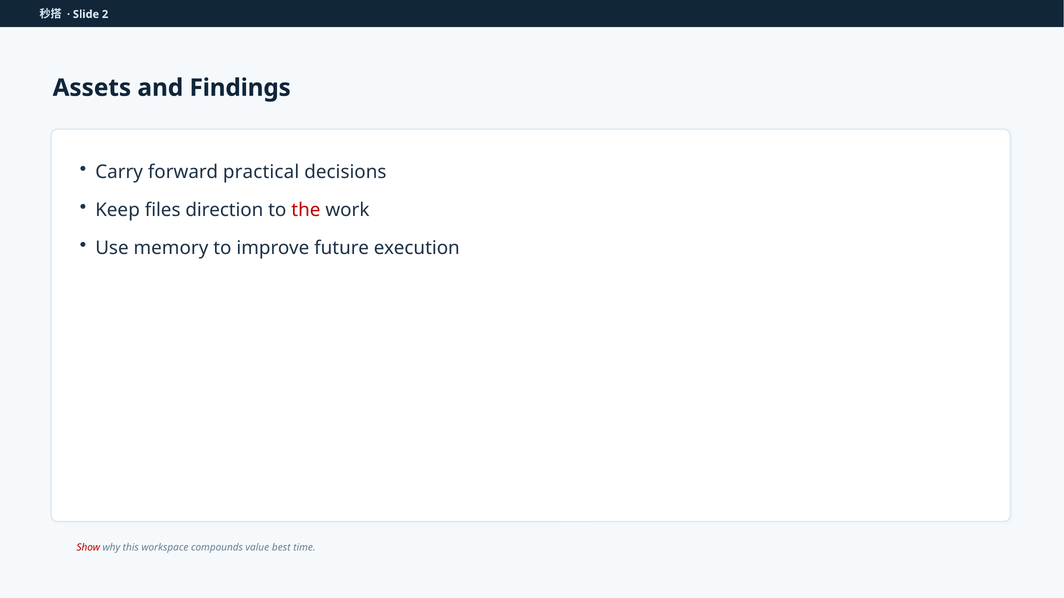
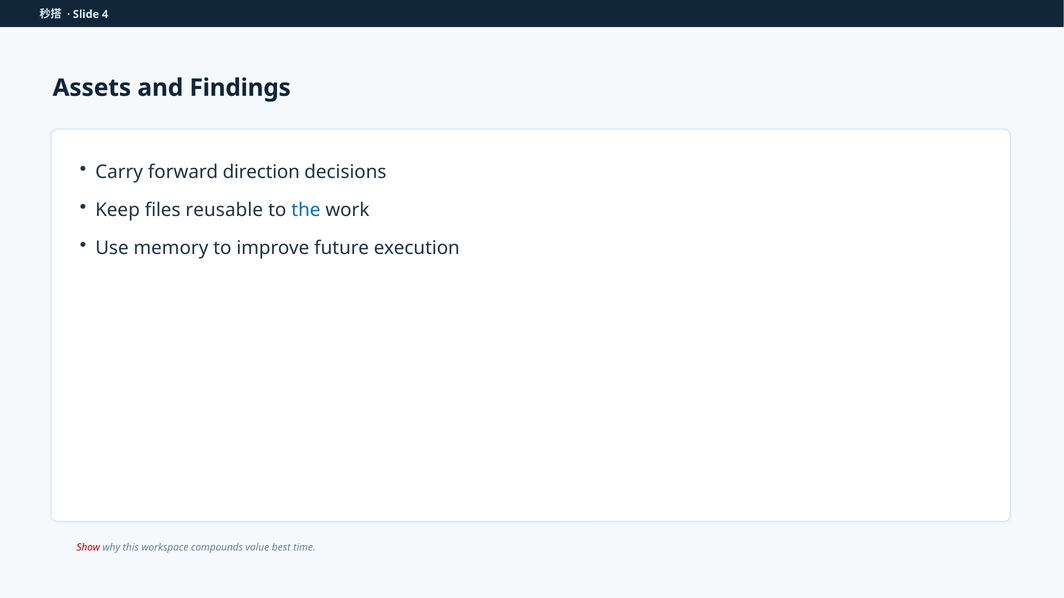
2: 2 -> 4
practical: practical -> direction
direction: direction -> reusable
the colour: red -> blue
